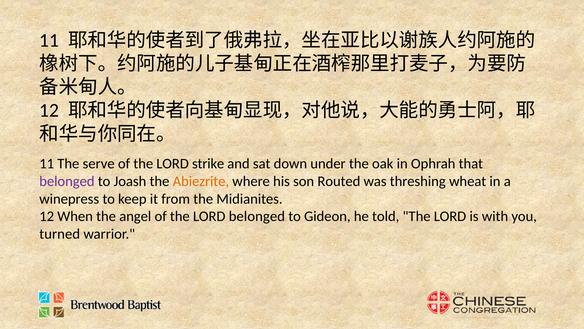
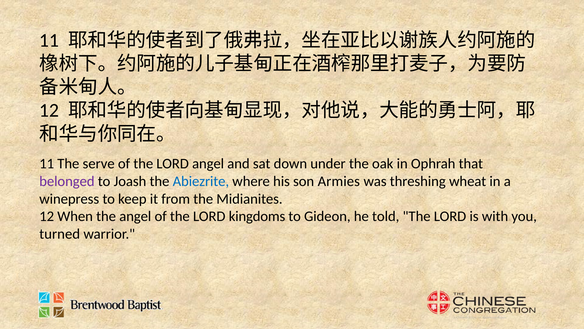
LORD strike: strike -> angel
Abiezrite colour: orange -> blue
Routed: Routed -> Armies
LORD belonged: belonged -> kingdoms
